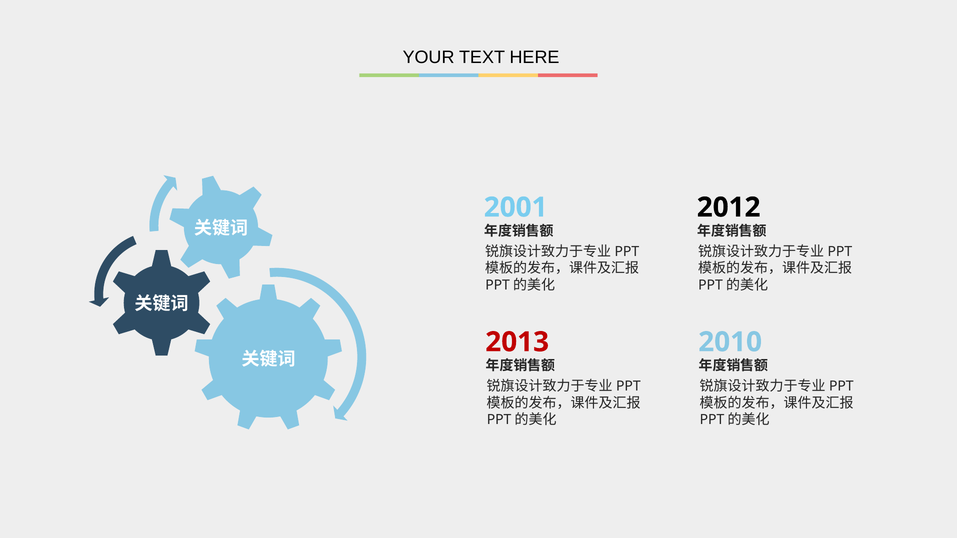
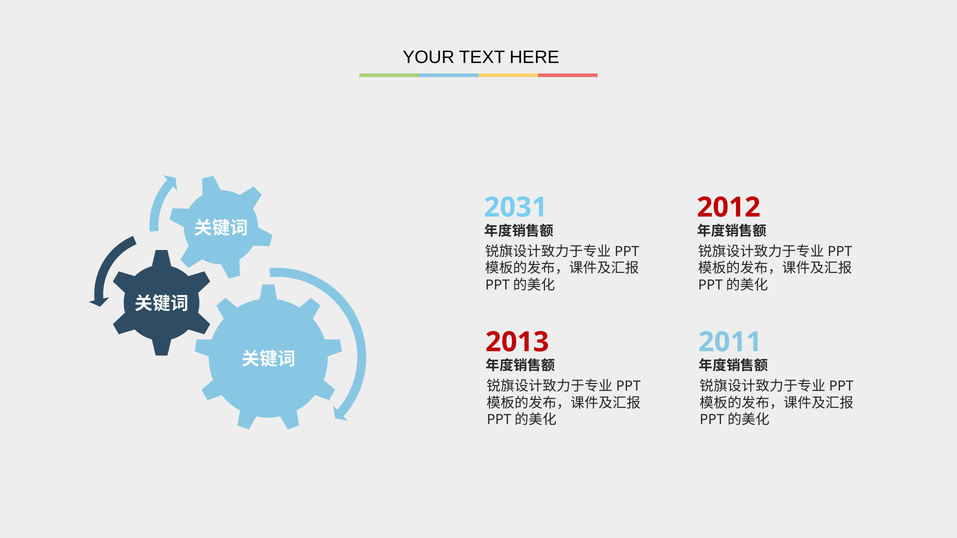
2001: 2001 -> 2031
2012 colour: black -> red
2010: 2010 -> 2011
